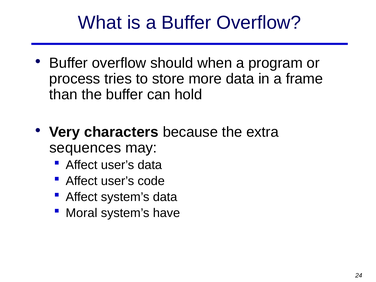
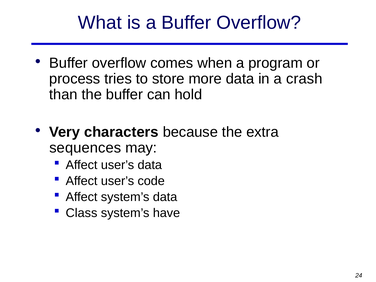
should: should -> comes
frame: frame -> crash
Moral: Moral -> Class
